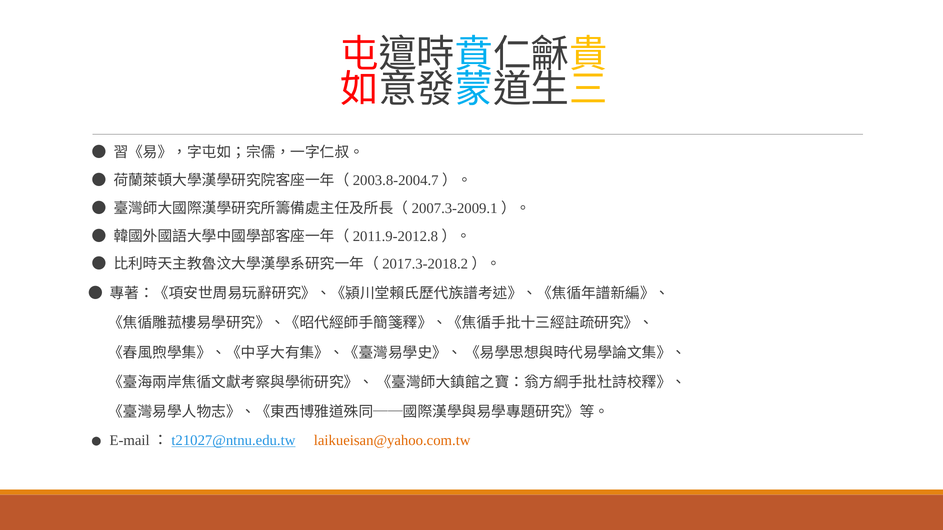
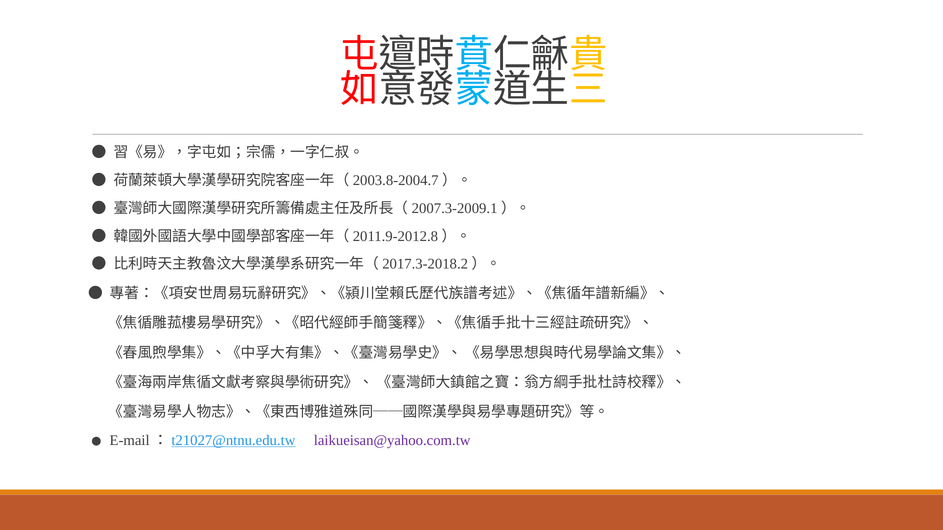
laikueisan@yahoo.com.tw colour: orange -> purple
